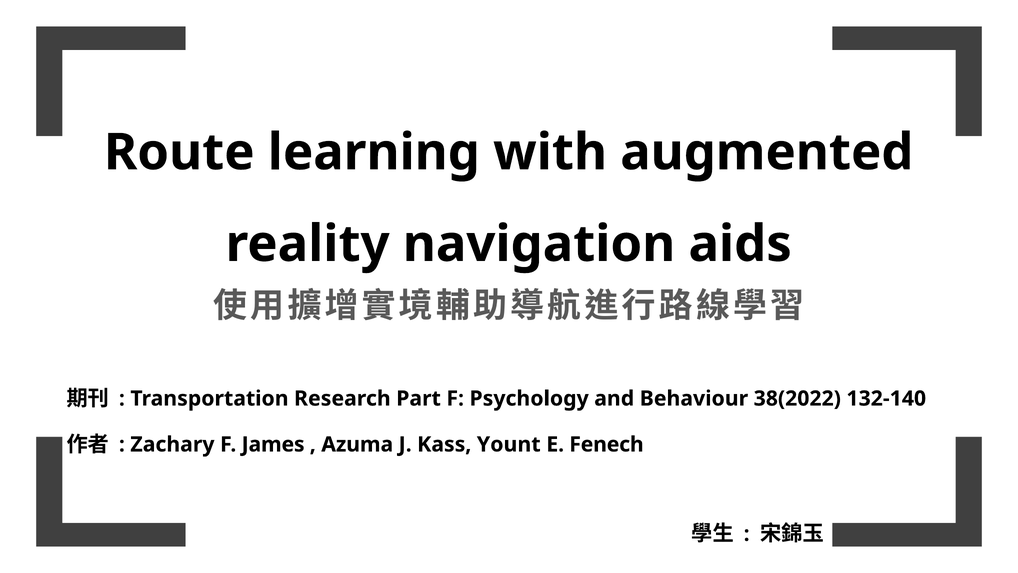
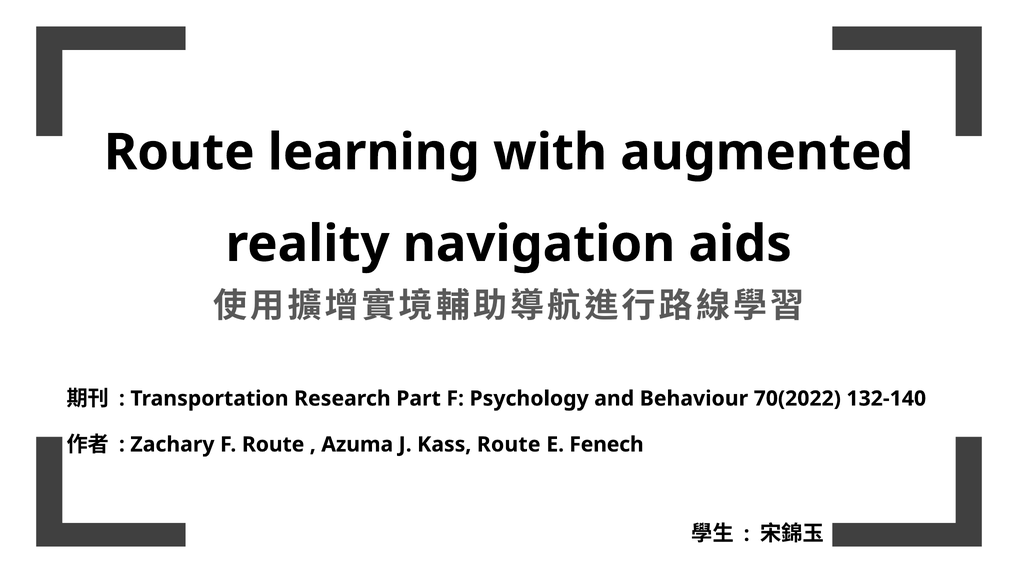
38(2022: 38(2022 -> 70(2022
F James: James -> Route
Kass Yount: Yount -> Route
